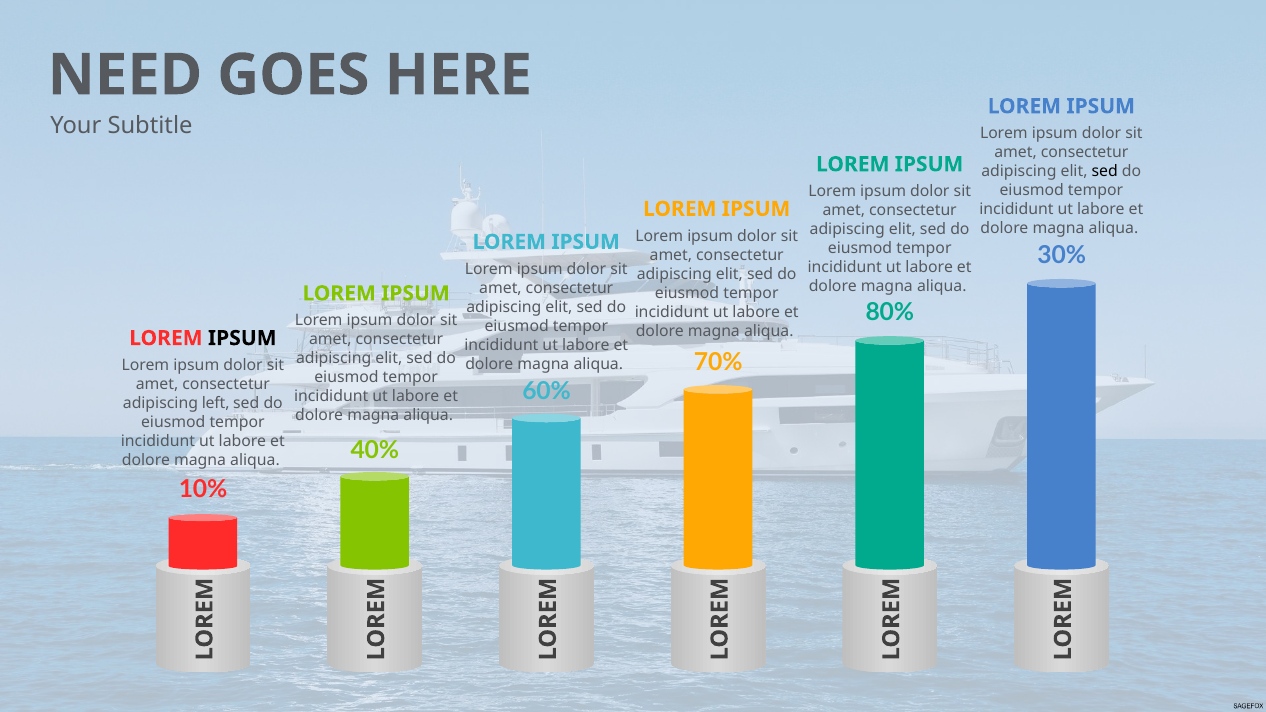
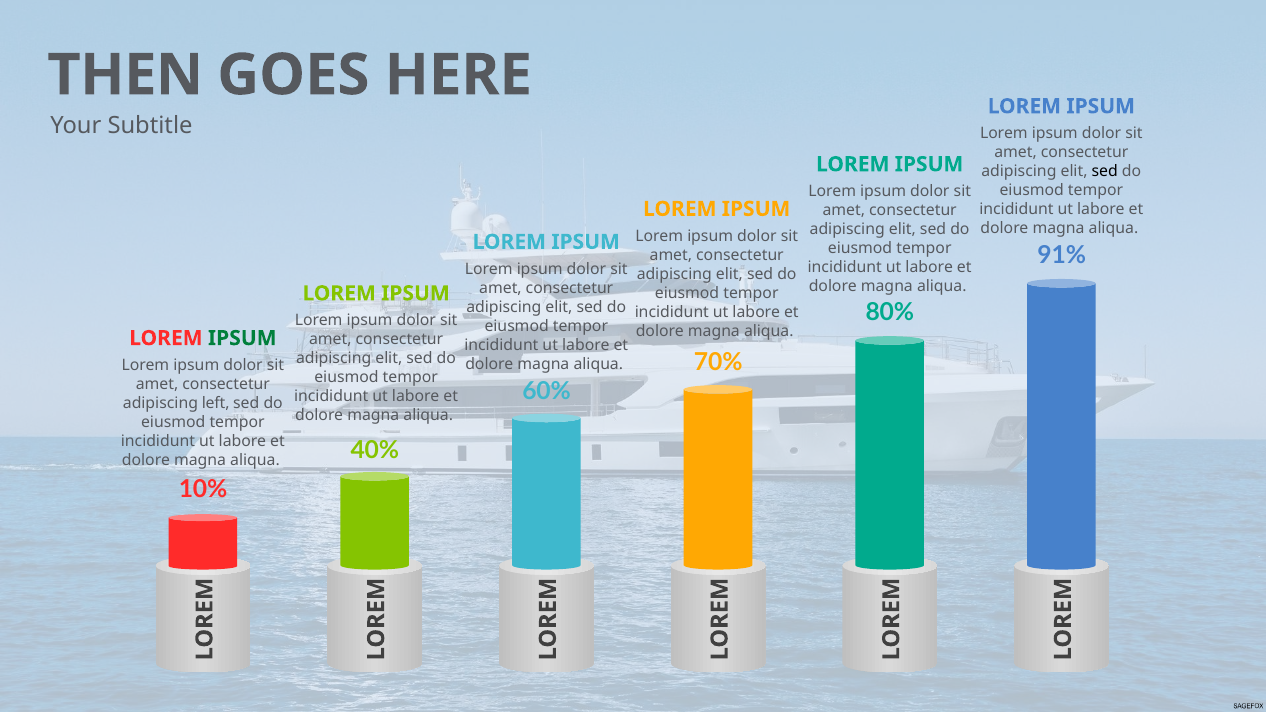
NEED: NEED -> THEN
30%: 30% -> 91%
IPSUM at (242, 338) colour: black -> green
